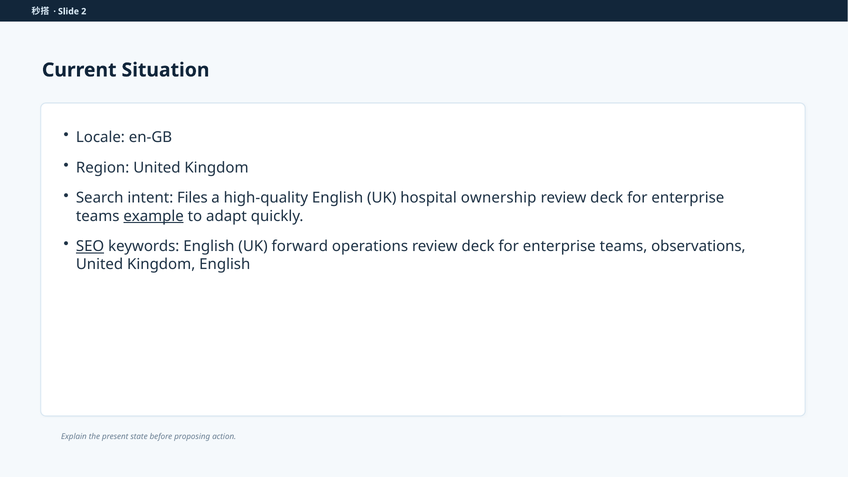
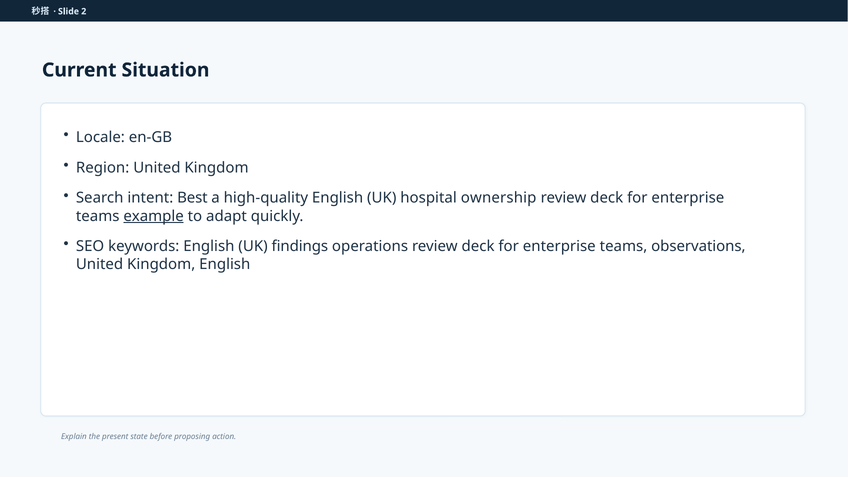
Files: Files -> Best
SEO underline: present -> none
forward: forward -> findings
